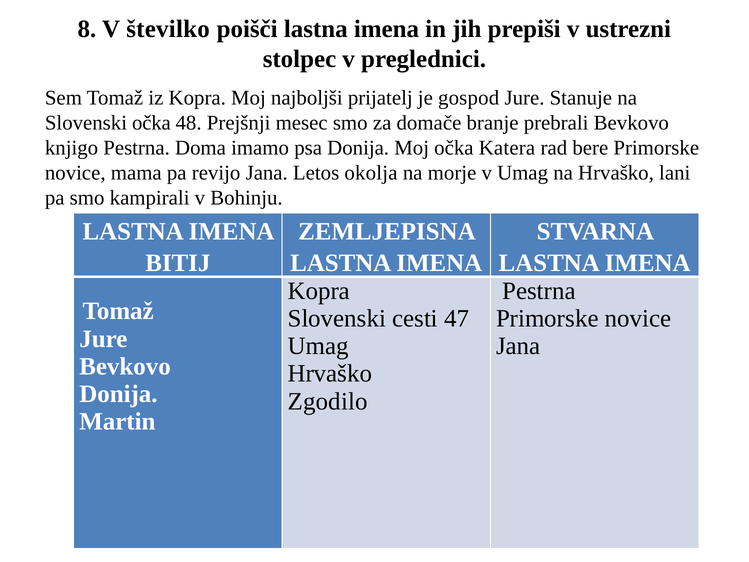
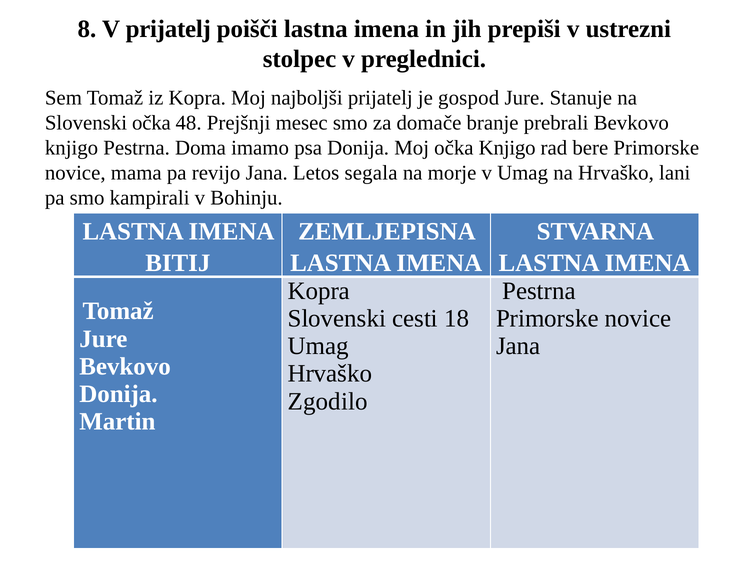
V številko: številko -> prijatelj
očka Katera: Katera -> Knjigo
okolja: okolja -> segala
47: 47 -> 18
